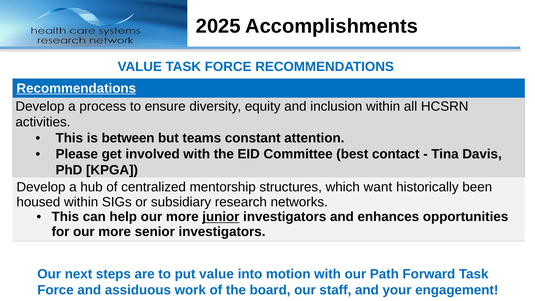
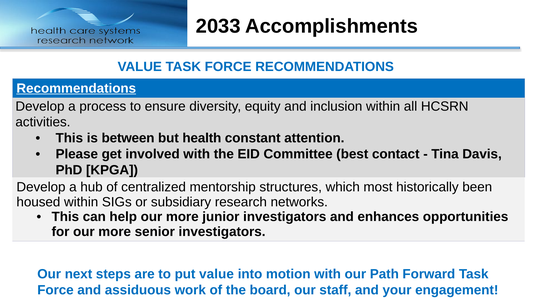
2025: 2025 -> 2033
teams: teams -> health
want: want -> most
junior underline: present -> none
